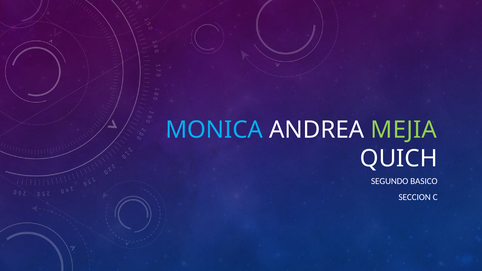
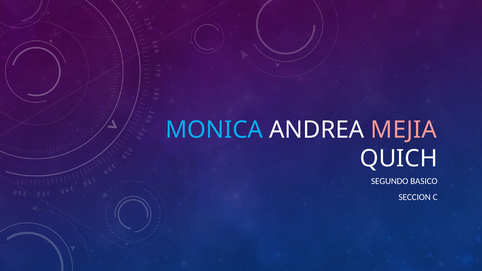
MEJIA colour: light green -> pink
